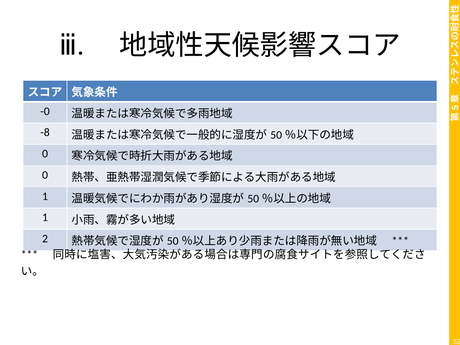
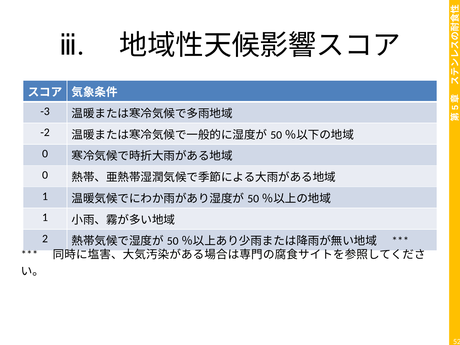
-0: -0 -> -3
-8: -8 -> -2
